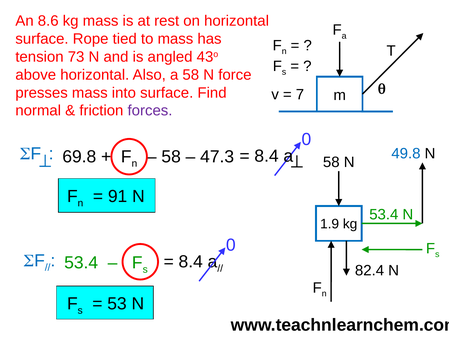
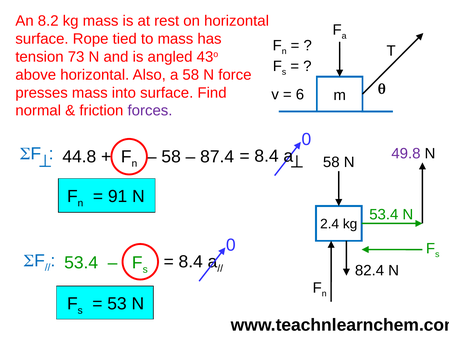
8.6: 8.6 -> 8.2
7: 7 -> 6
49.8 colour: blue -> purple
69.8: 69.8 -> 44.8
47.3: 47.3 -> 87.4
1.9: 1.9 -> 2.4
